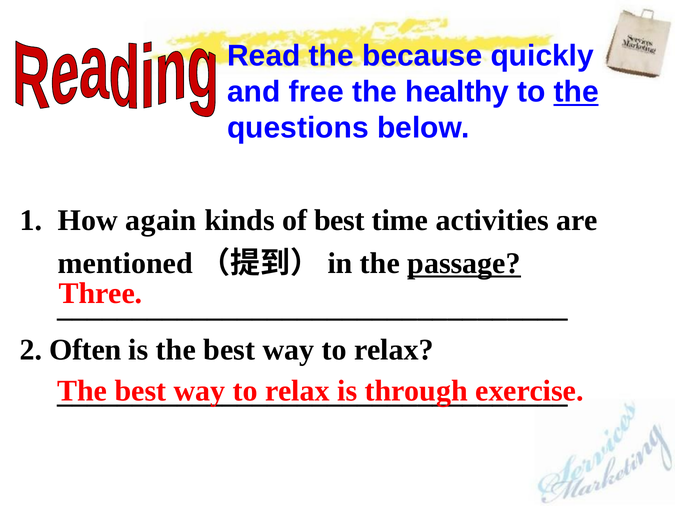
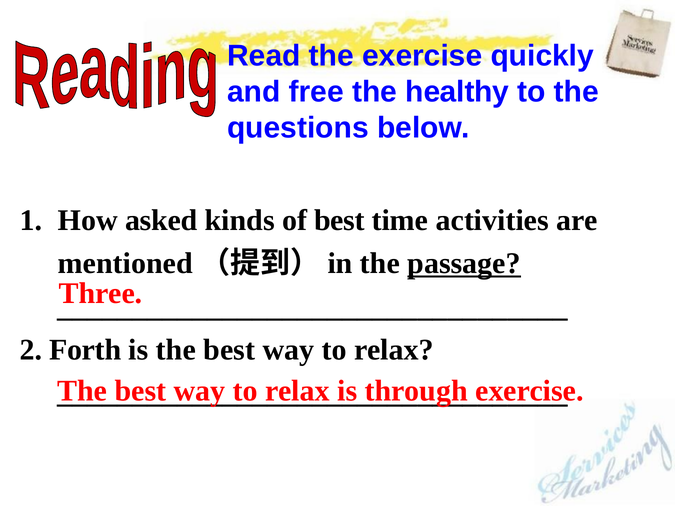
the because: because -> exercise
the at (576, 92) underline: present -> none
again: again -> asked
Often: Often -> Forth
